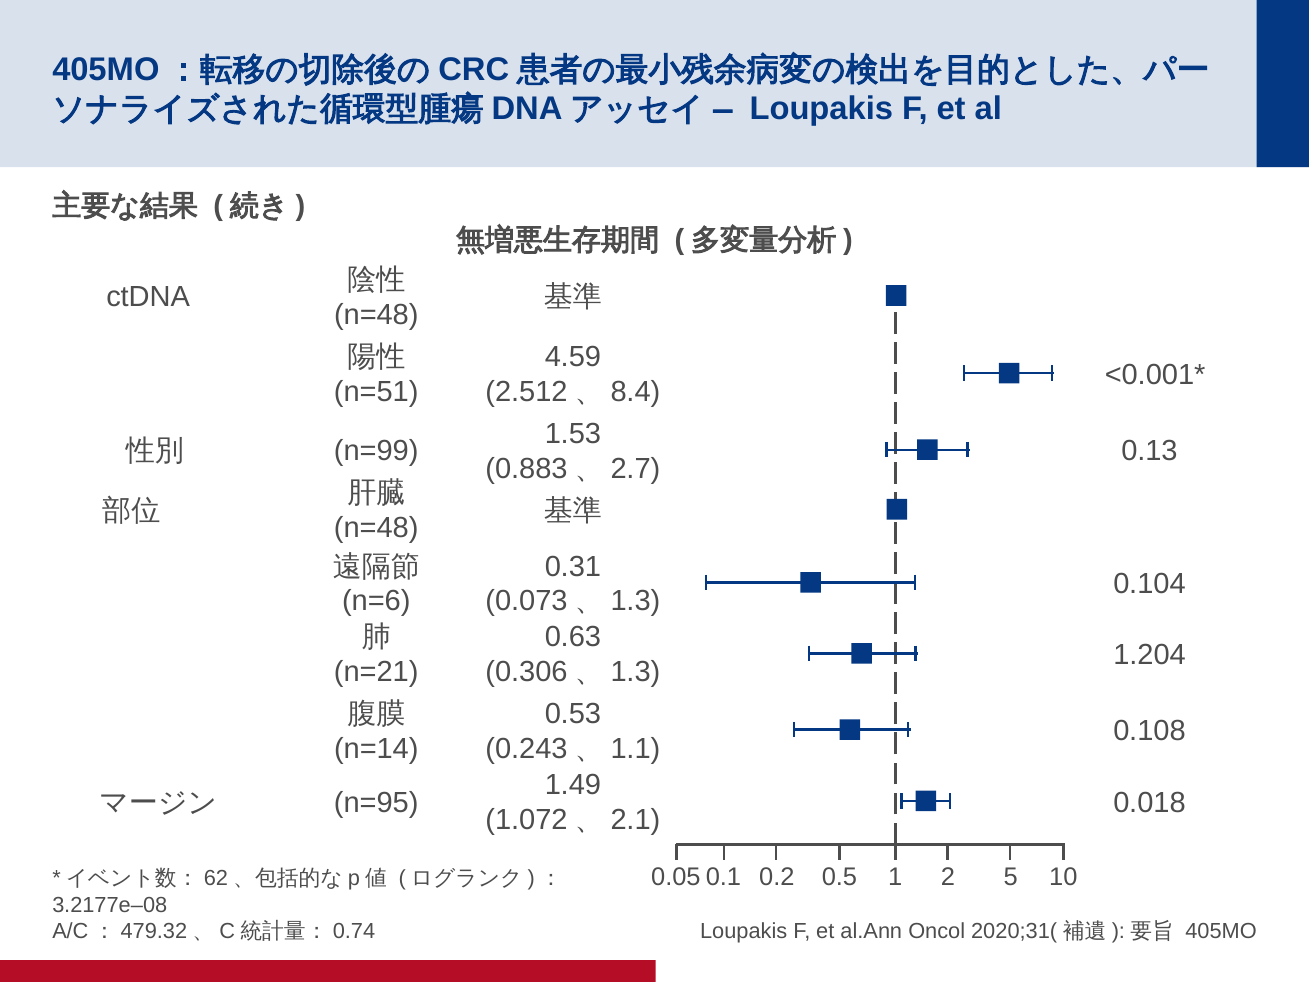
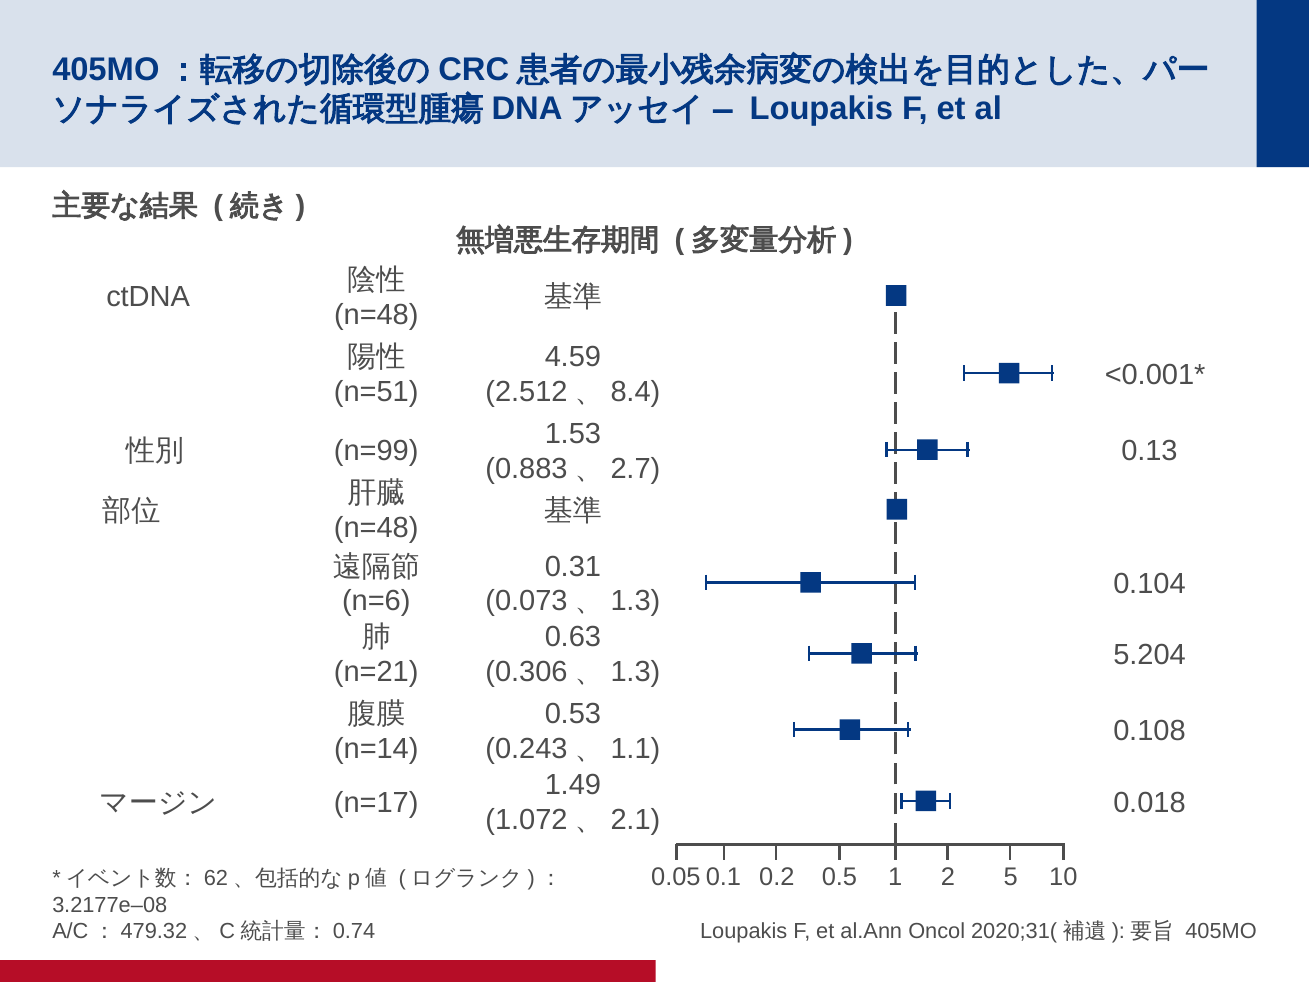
1.204: 1.204 -> 5.204
n=95: n=95 -> n=17
